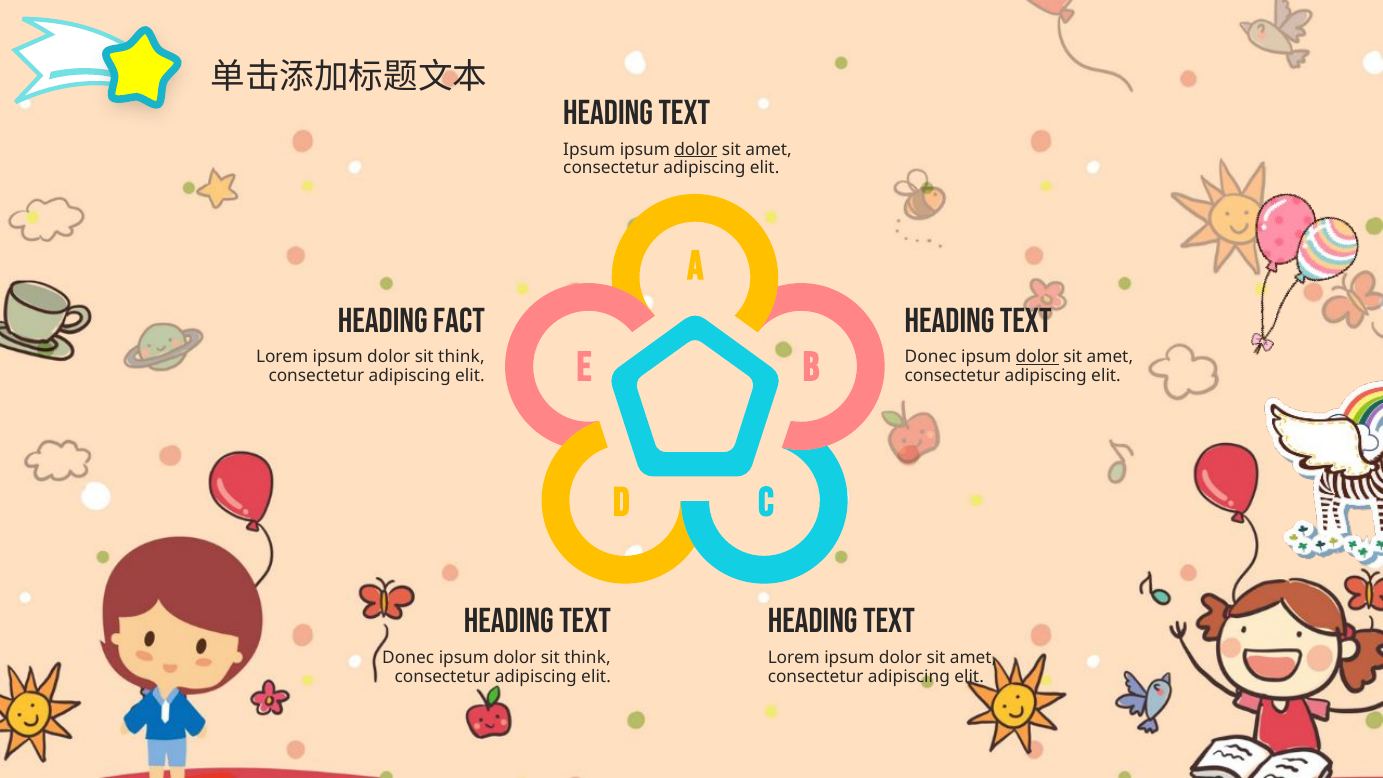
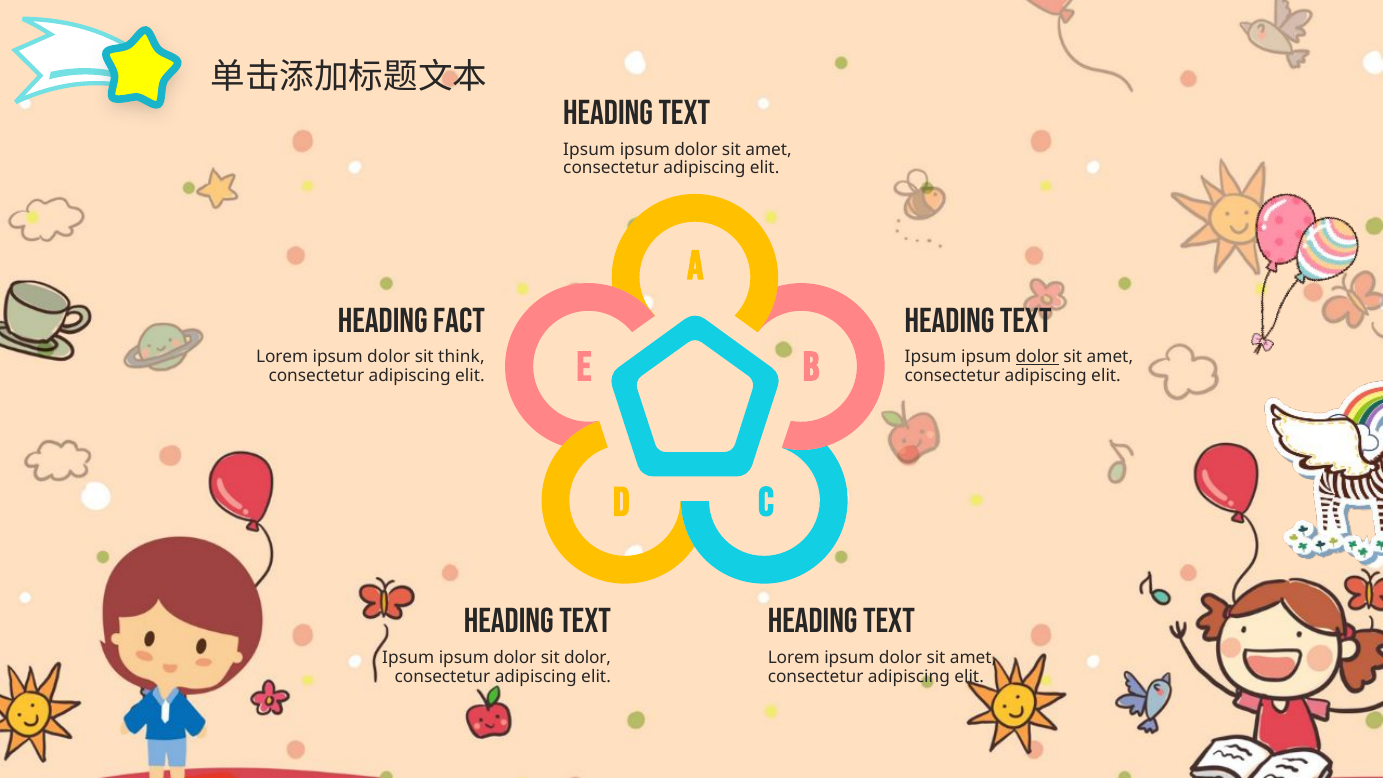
dolor at (696, 149) underline: present -> none
Donec at (931, 357): Donec -> Ipsum
Donec at (408, 658): Donec -> Ipsum
think at (587, 658): think -> dolor
